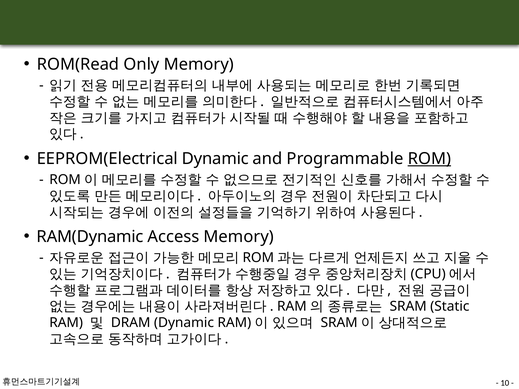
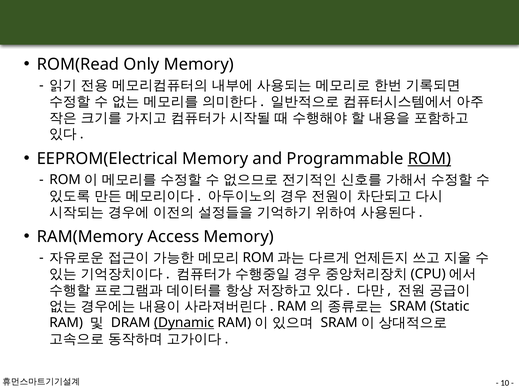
EEPROM(Electrical Dynamic: Dynamic -> Memory
RAM(Dynamic: RAM(Dynamic -> RAM(Memory
Dynamic at (184, 323) underline: none -> present
